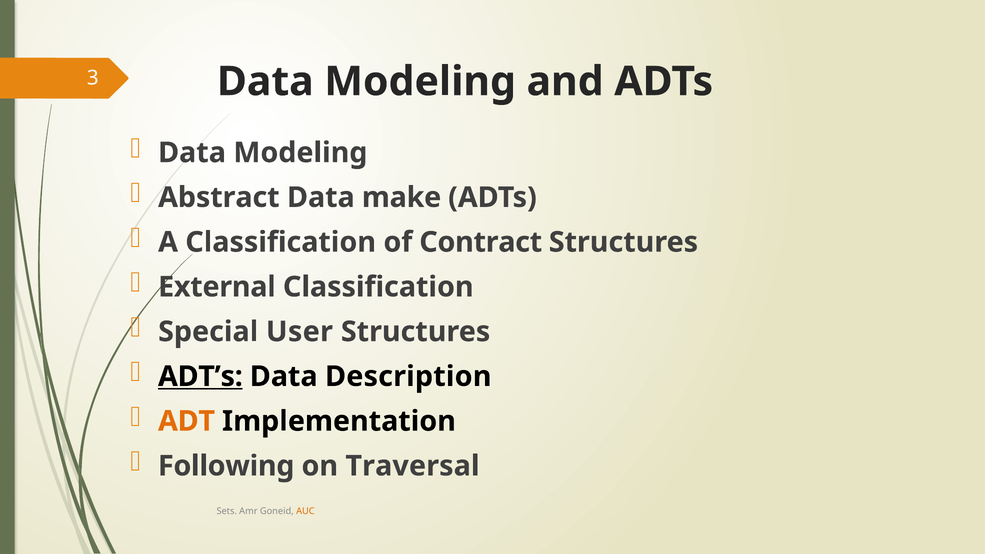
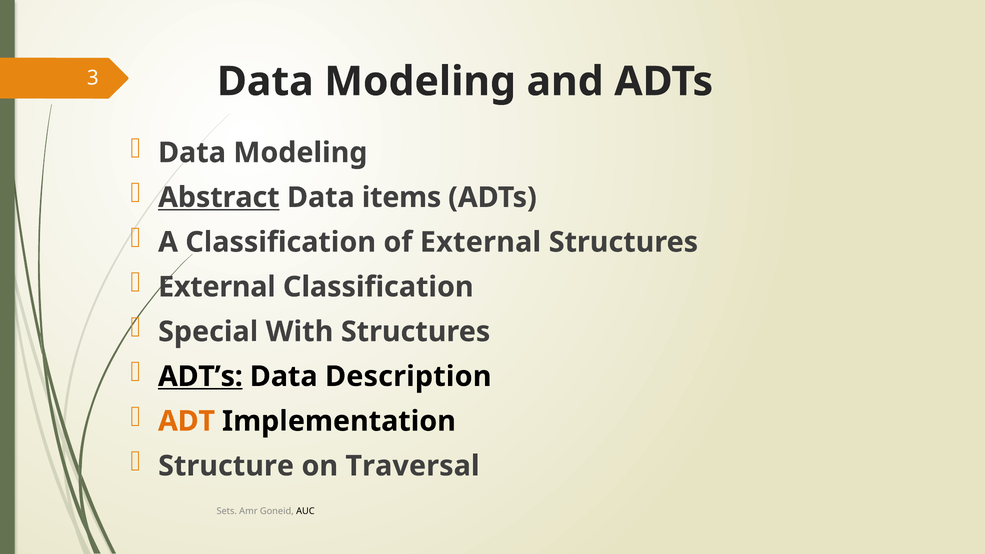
Abstract underline: none -> present
make: make -> items
of Contract: Contract -> External
User: User -> With
Following: Following -> Structure
AUC colour: orange -> black
